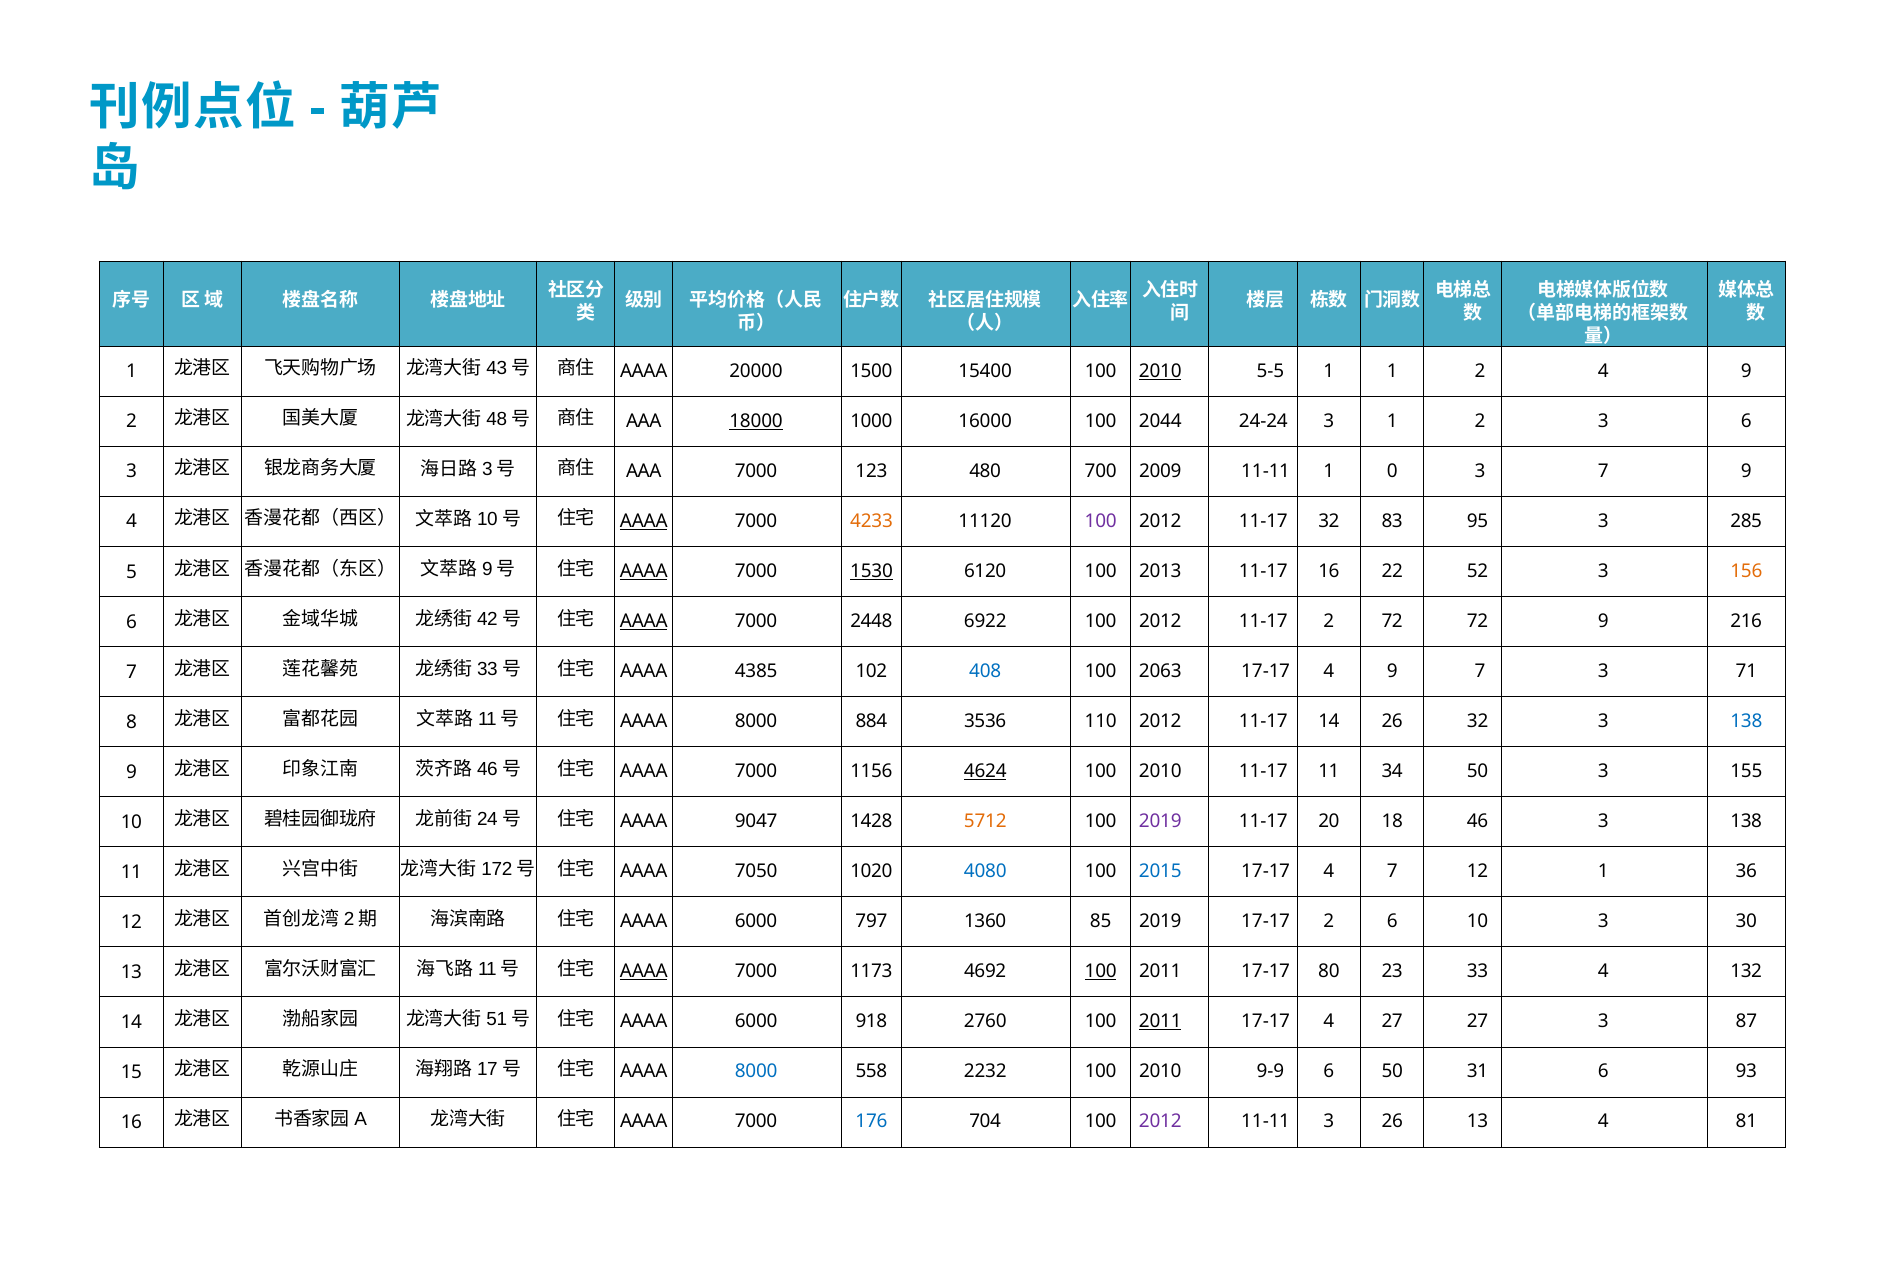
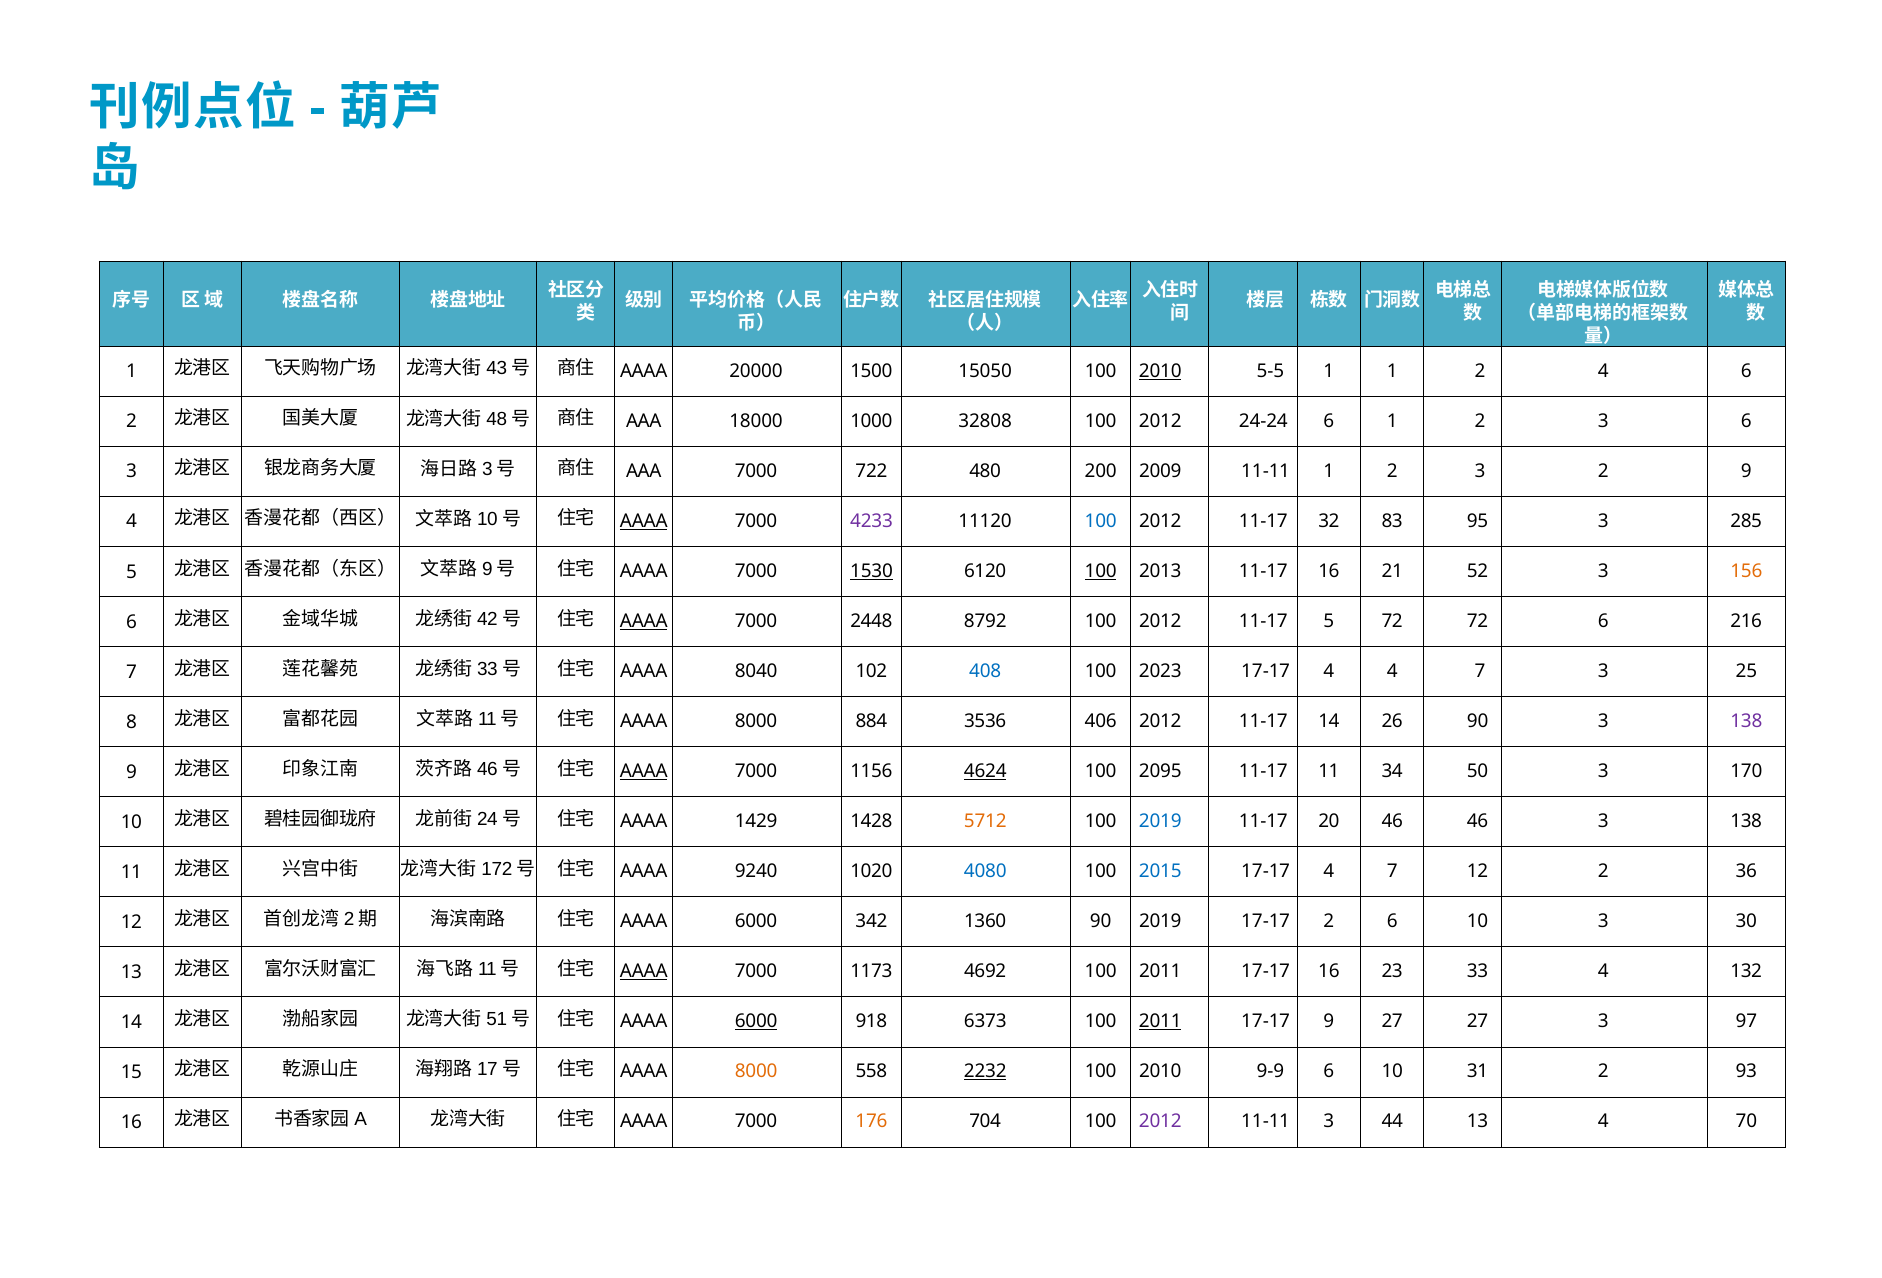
15400: 15400 -> 15050
2 4 9: 9 -> 6
18000 underline: present -> none
16000: 16000 -> 32808
2044 at (1160, 421): 2044 -> 2012
24-24 3: 3 -> 6
123: 123 -> 722
700: 700 -> 200
11-11 1 0: 0 -> 2
3 7: 7 -> 2
4233 colour: orange -> purple
100 at (1101, 521) colour: purple -> blue
AAAA at (644, 571) underline: present -> none
100 at (1101, 571) underline: none -> present
22: 22 -> 21
6922: 6922 -> 8792
11-17 2: 2 -> 5
72 9: 9 -> 6
4385: 4385 -> 8040
2063: 2063 -> 2023
17-17 4 9: 9 -> 4
71: 71 -> 25
110: 110 -> 406
26 32: 32 -> 90
138 at (1746, 721) colour: blue -> purple
AAAA at (644, 771) underline: none -> present
2010 at (1160, 771): 2010 -> 2095
155: 155 -> 170
9047: 9047 -> 1429
2019 at (1160, 821) colour: purple -> blue
20 18: 18 -> 46
7050: 7050 -> 9240
12 1: 1 -> 2
797: 797 -> 342
1360 85: 85 -> 90
100 at (1101, 971) underline: present -> none
17-17 80: 80 -> 16
6000 at (756, 1021) underline: none -> present
2760: 2760 -> 6373
4 at (1329, 1021): 4 -> 9
87: 87 -> 97
8000 at (756, 1071) colour: blue -> orange
2232 underline: none -> present
9-9 6 50: 50 -> 10
31 6: 6 -> 2
176 colour: blue -> orange
3 26: 26 -> 44
81: 81 -> 70
